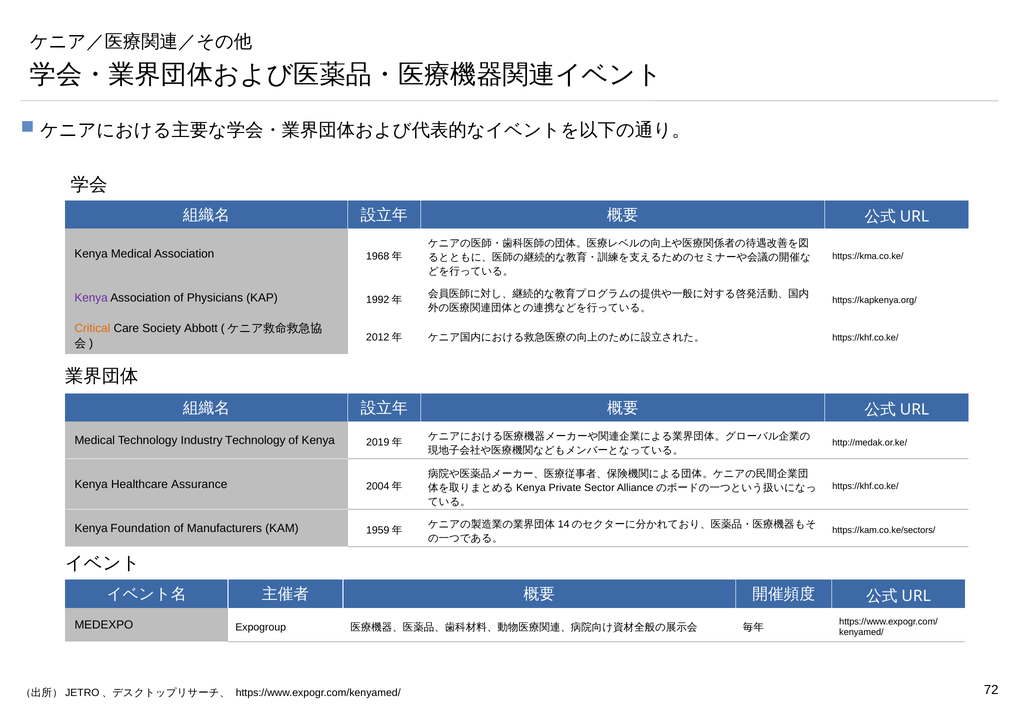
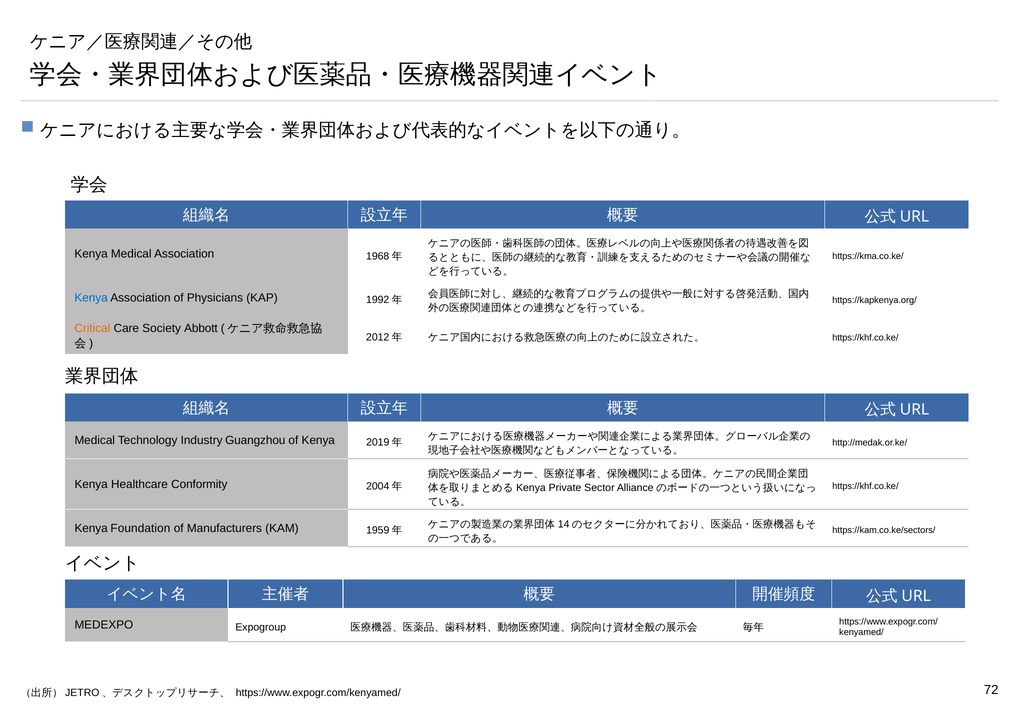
Kenya at (91, 298) colour: purple -> blue
Industry Technology: Technology -> Guangzhou
Assurance: Assurance -> Conformity
